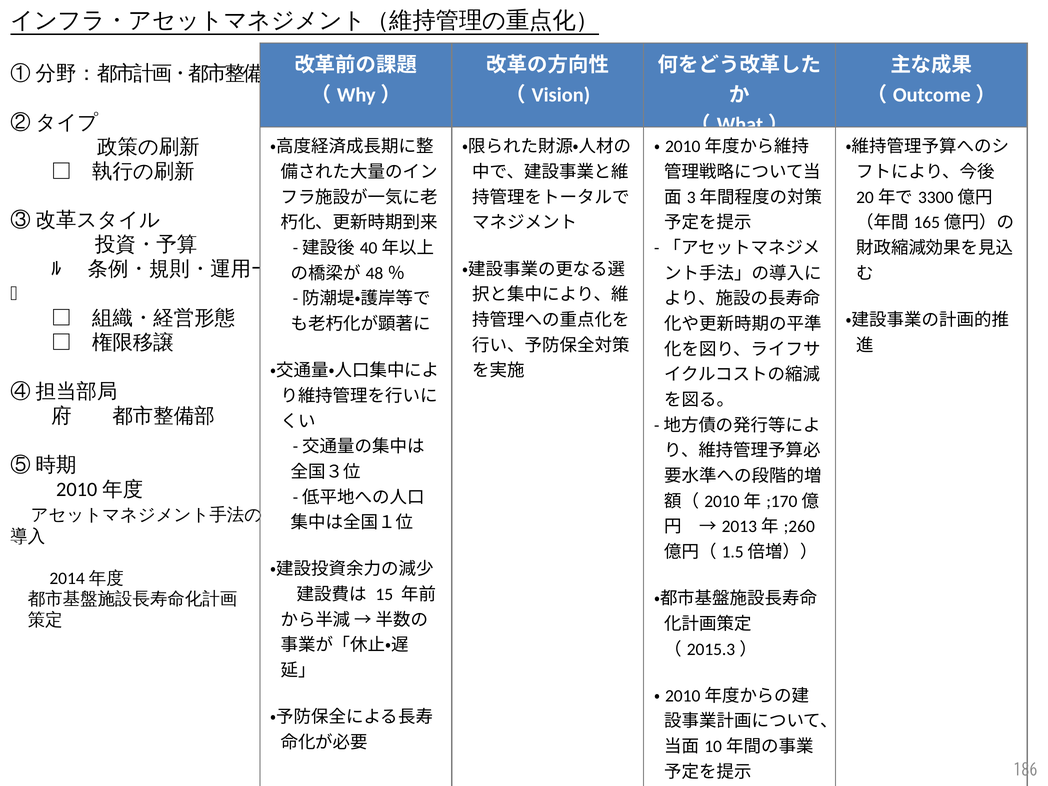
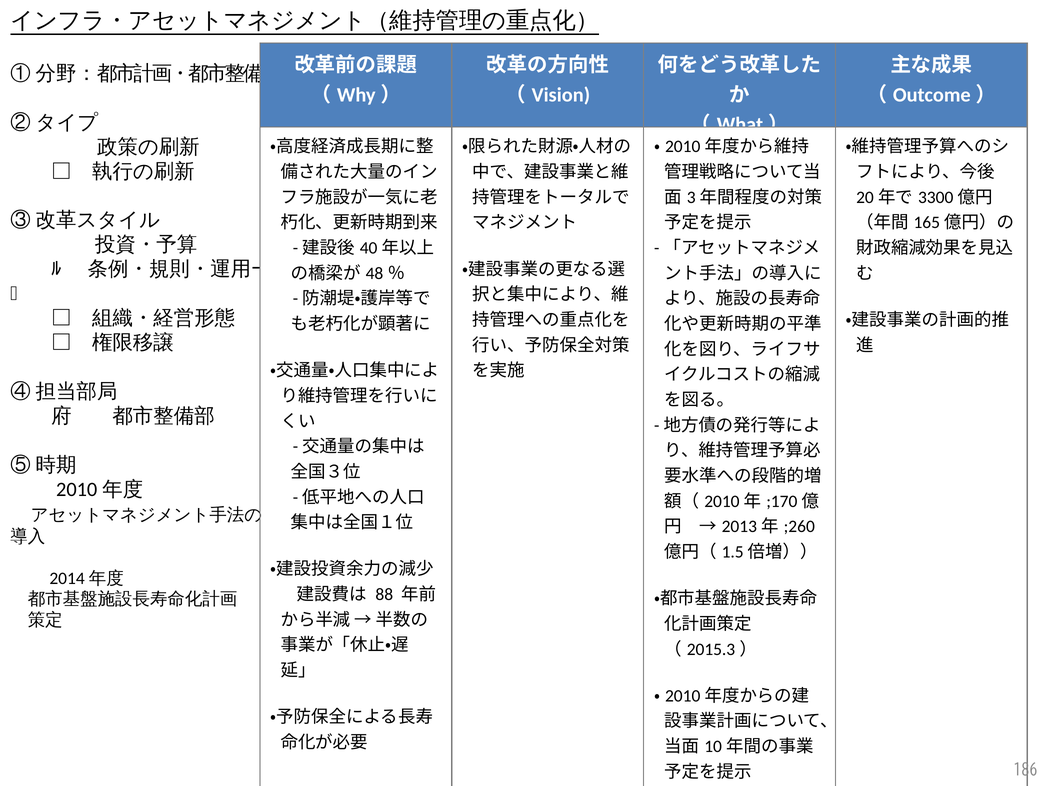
15: 15 -> 88
